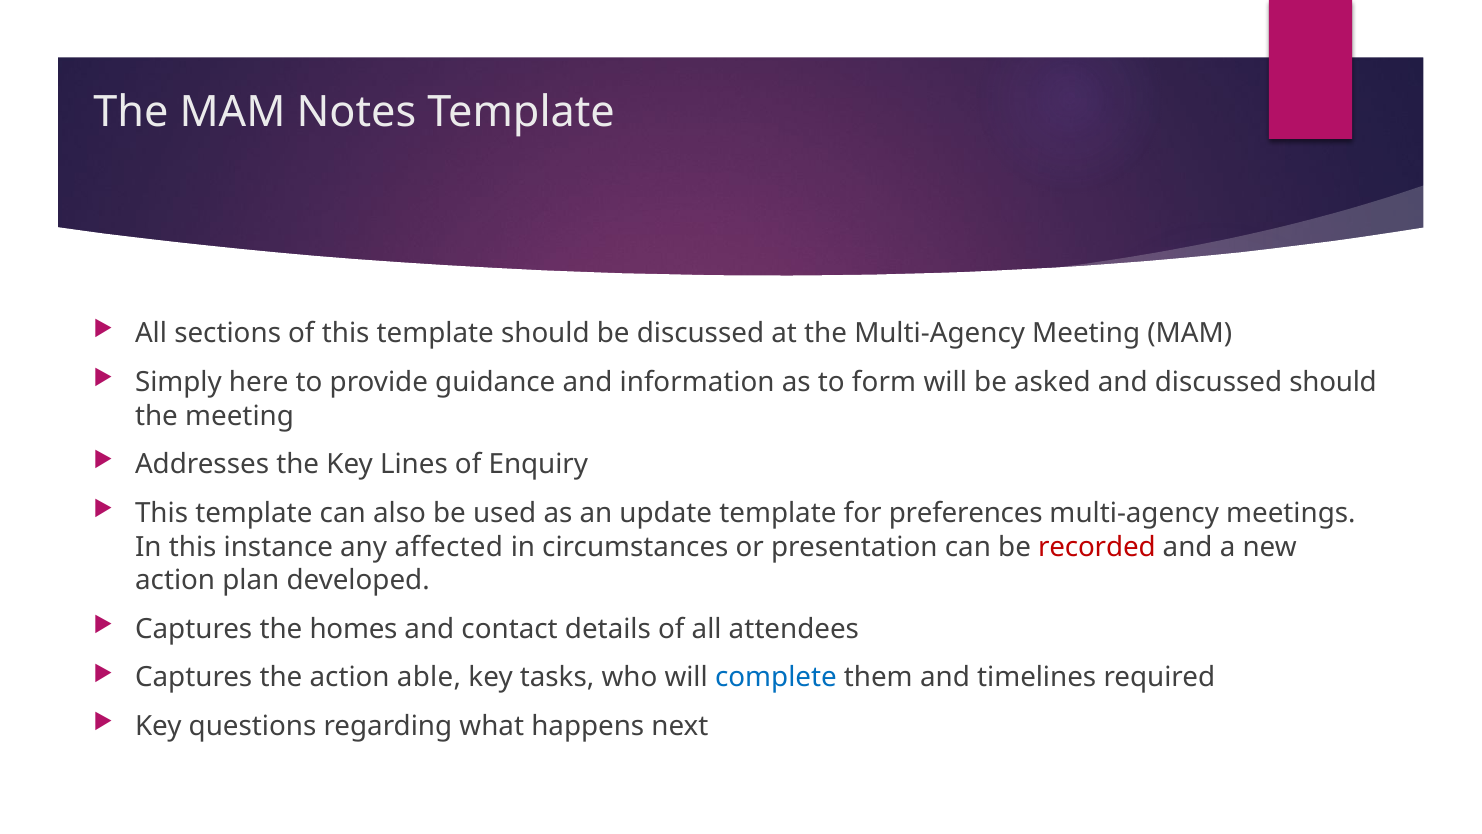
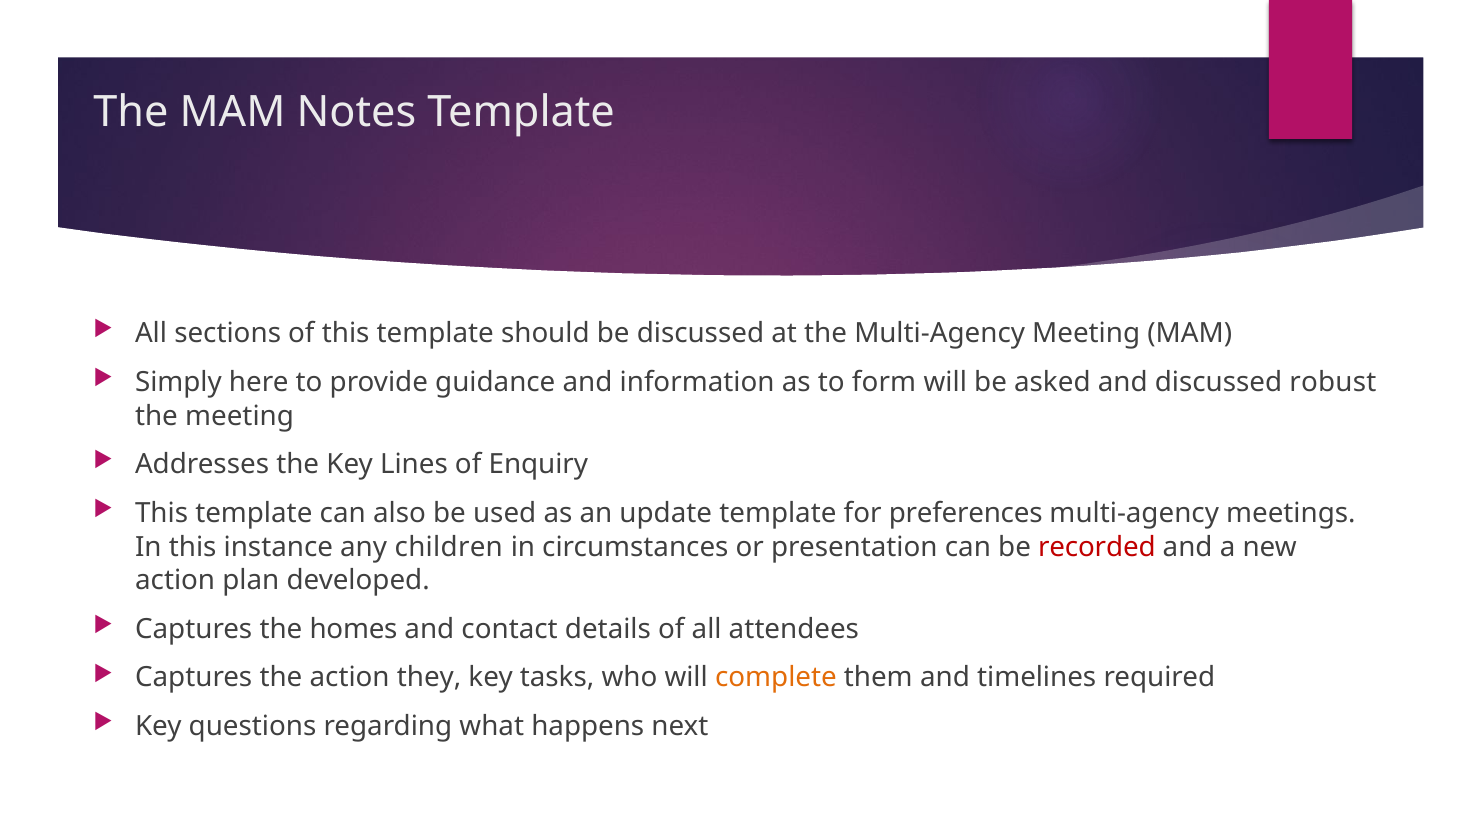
discussed should: should -> robust
affected: affected -> children
able: able -> they
complete colour: blue -> orange
